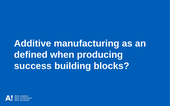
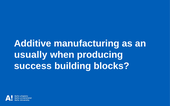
defined: defined -> usually
